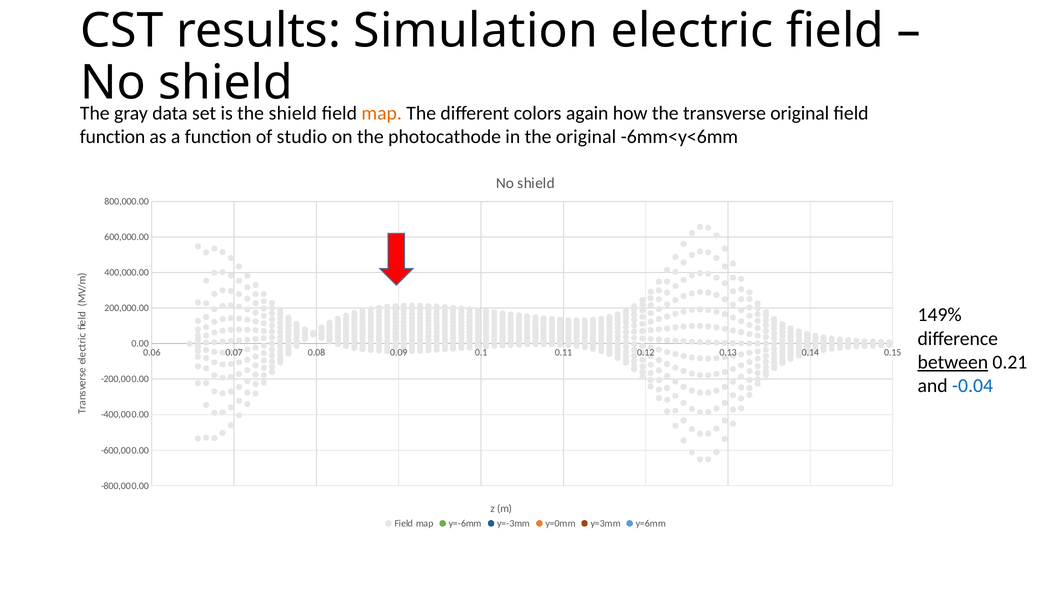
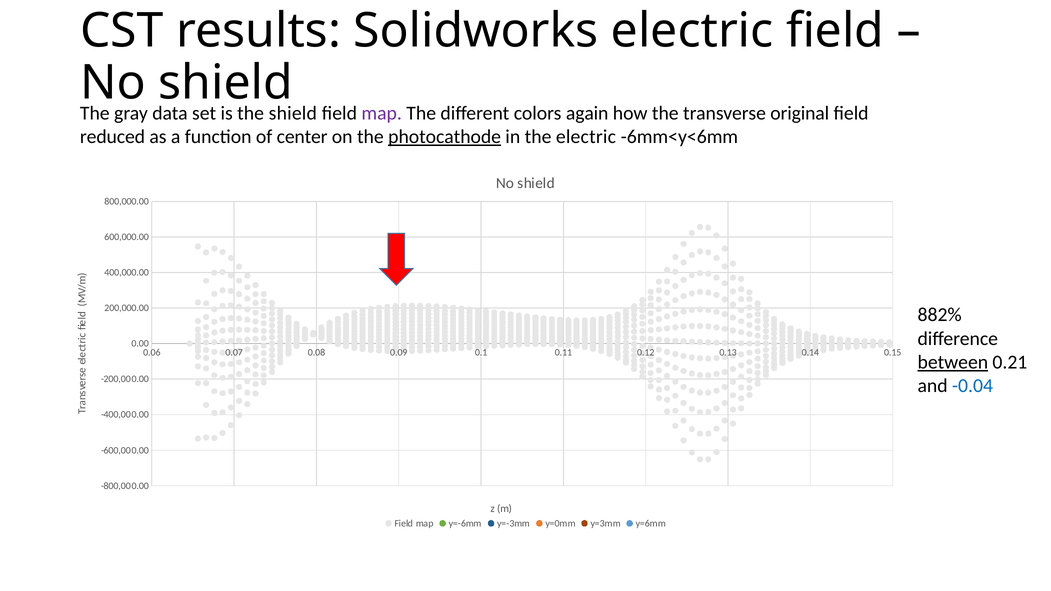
Simulation: Simulation -> Solidworks
map at (382, 113) colour: orange -> purple
function at (113, 137): function -> reduced
studio: studio -> center
photocathode underline: none -> present
the original: original -> electric
149%: 149% -> 882%
